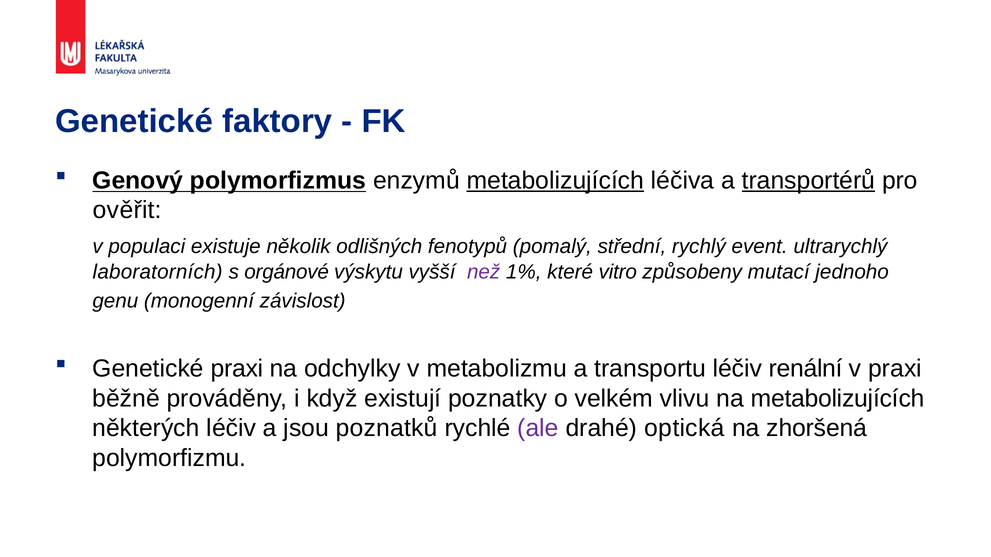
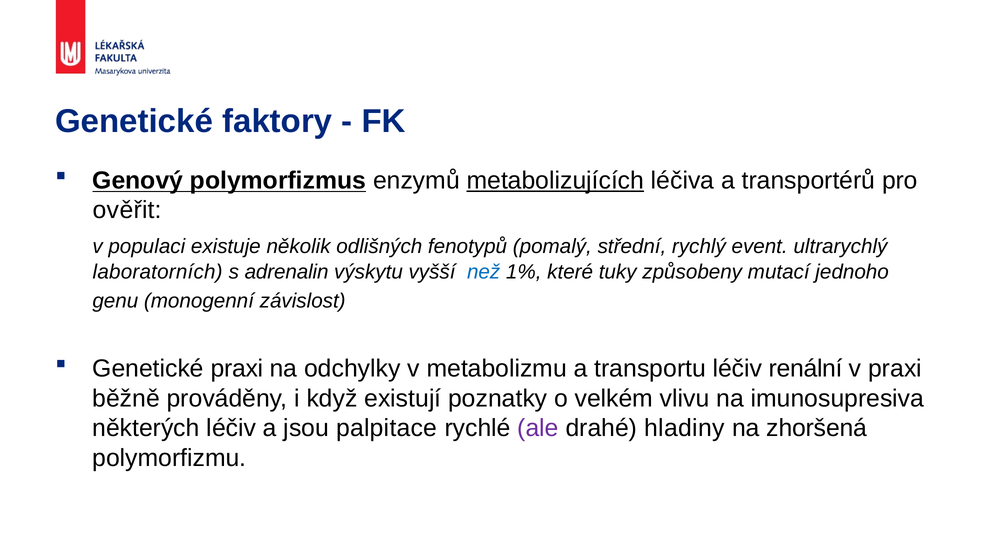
transportérů underline: present -> none
orgánové: orgánové -> adrenalin
než colour: purple -> blue
vitro: vitro -> tuky
na metabolizujících: metabolizujících -> imunosupresiva
poznatků: poznatků -> palpitace
optická: optická -> hladiny
